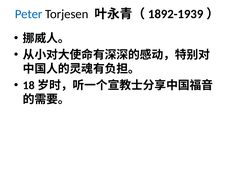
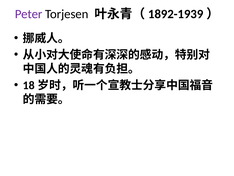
Peter colour: blue -> purple
